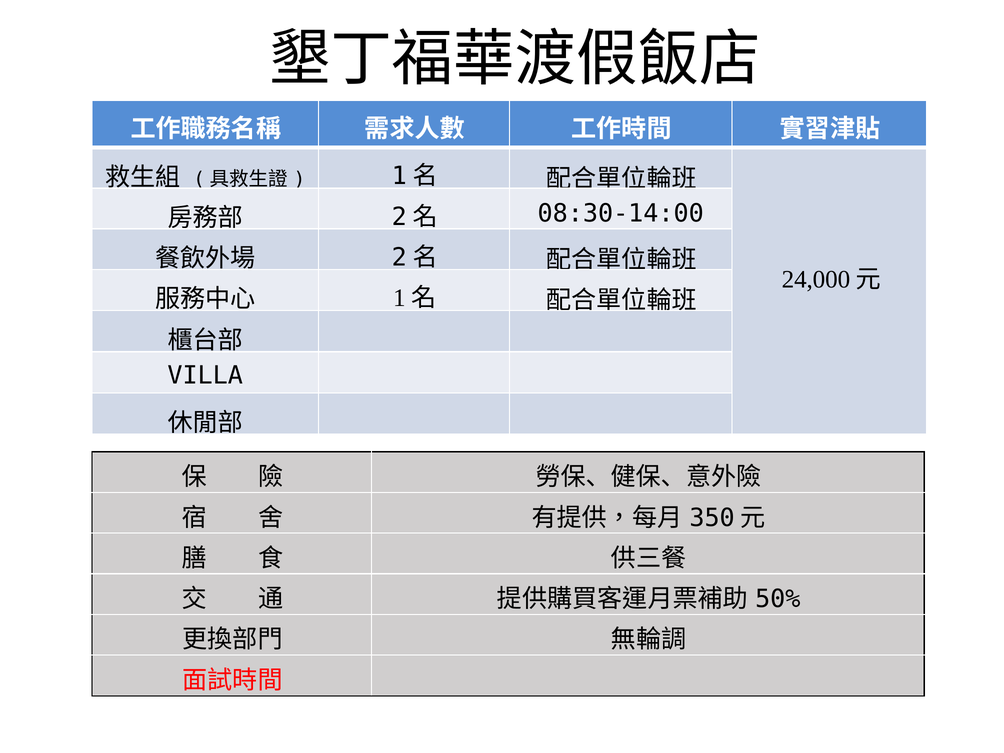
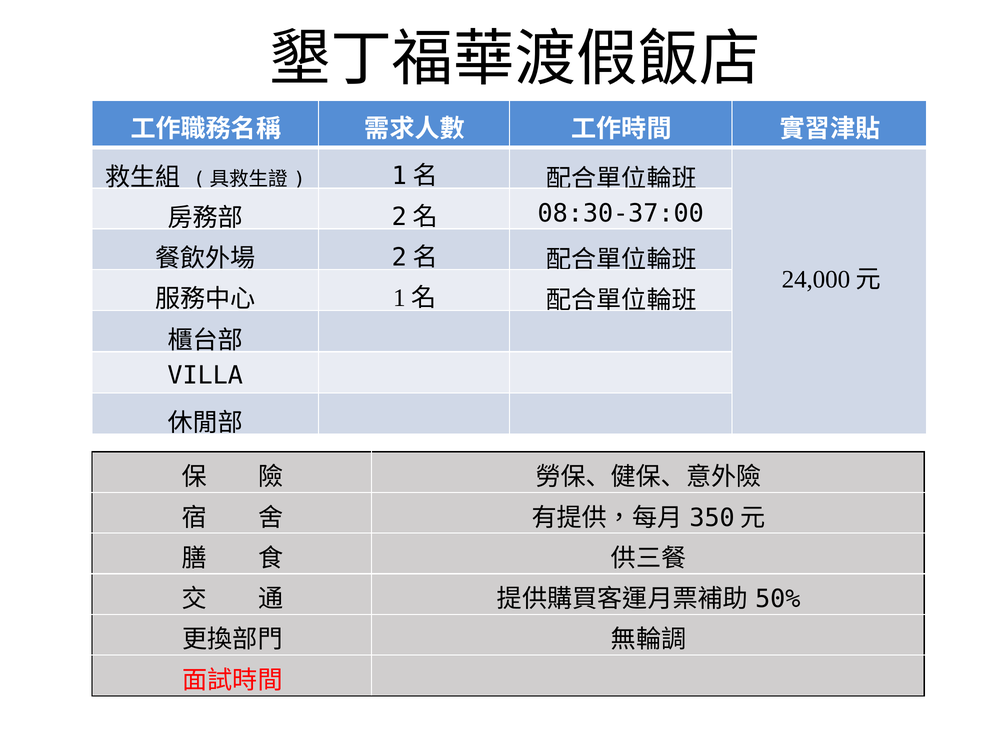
08:30-14:00: 08:30-14:00 -> 08:30-37:00
